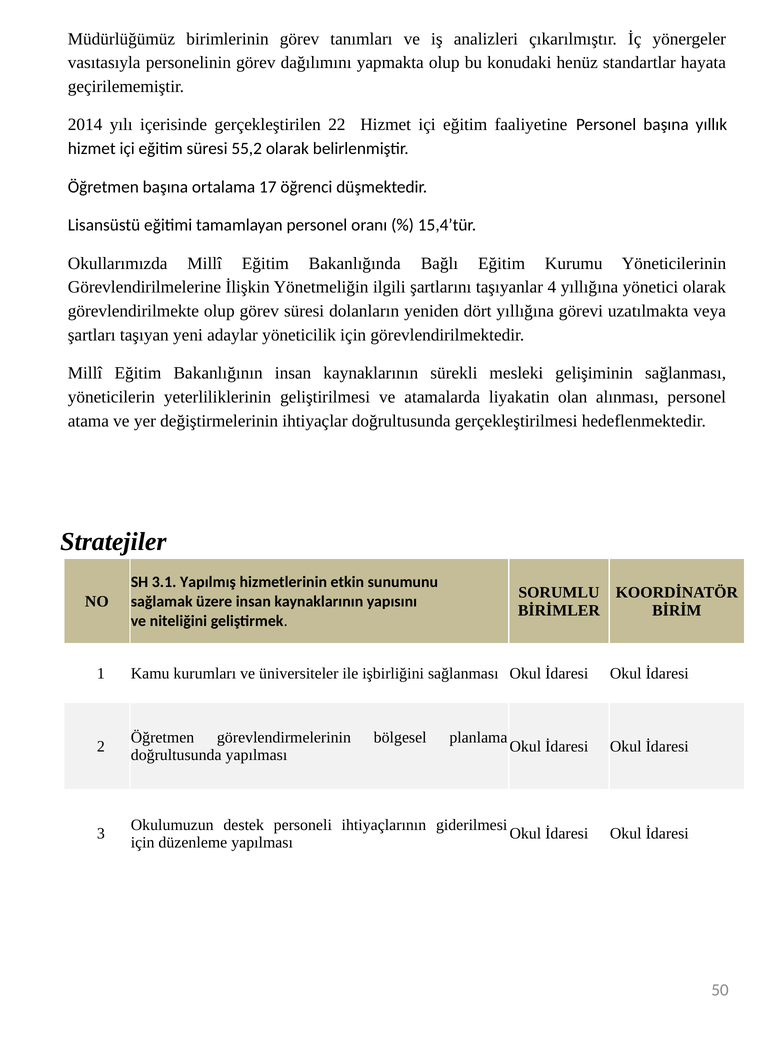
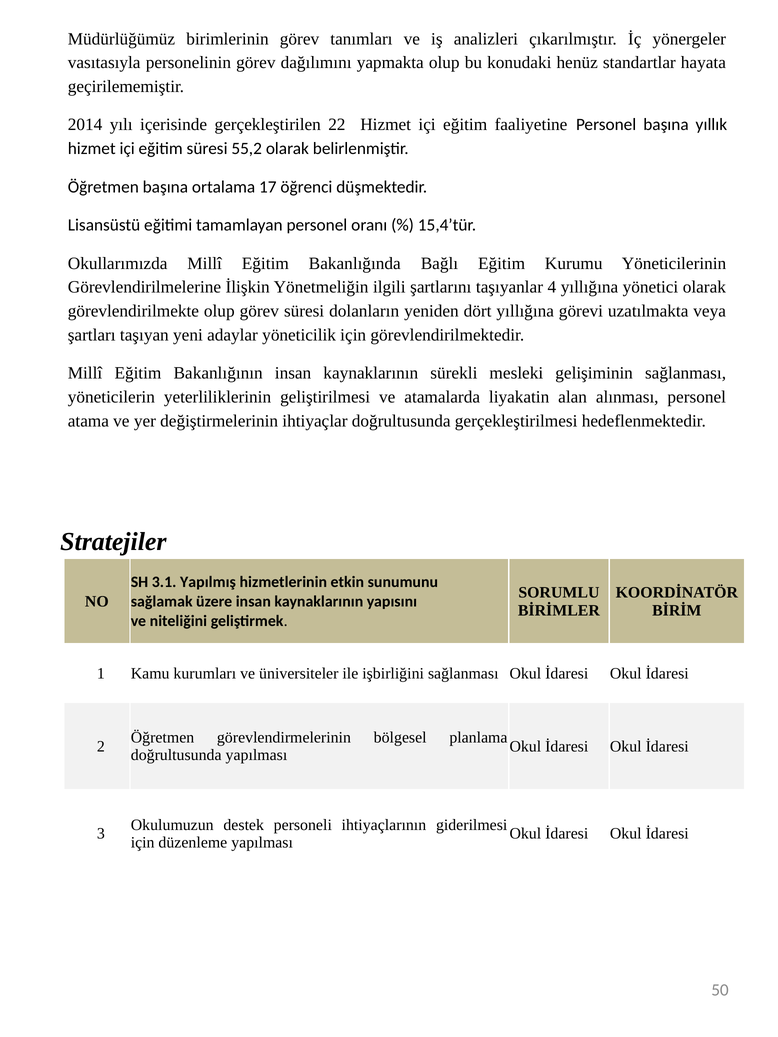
olan: olan -> alan
